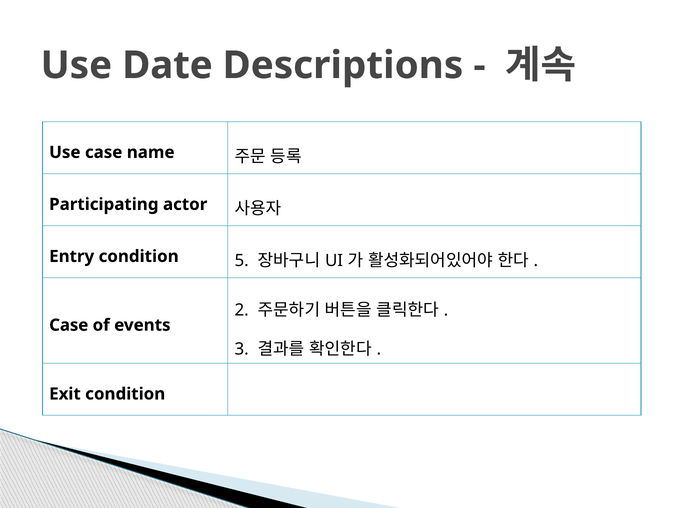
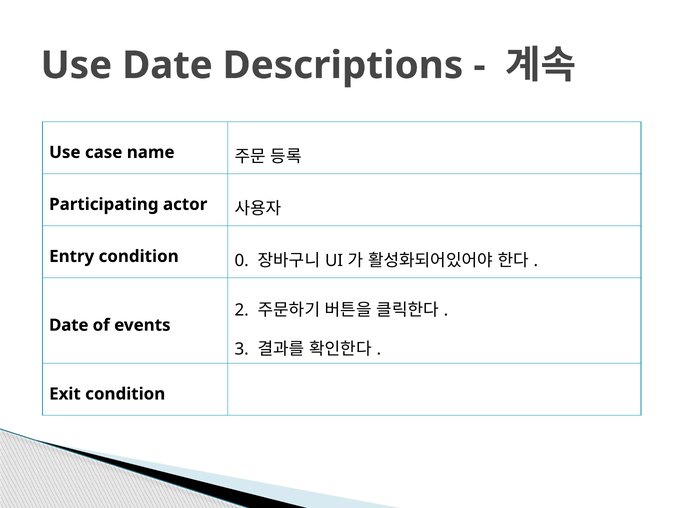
5: 5 -> 0
Case at (69, 325): Case -> Date
